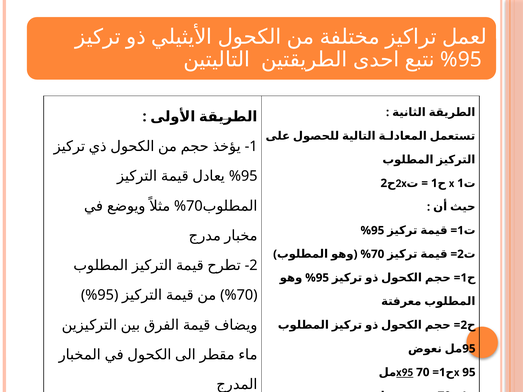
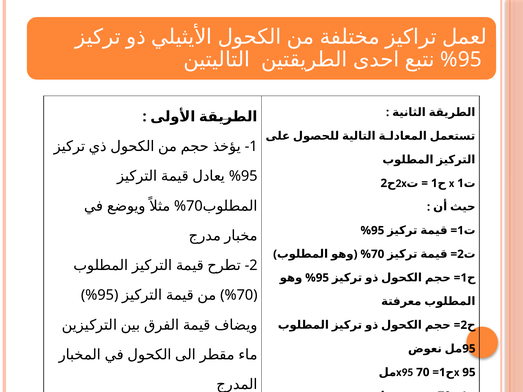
x95 at (405, 373) underline: present -> none
